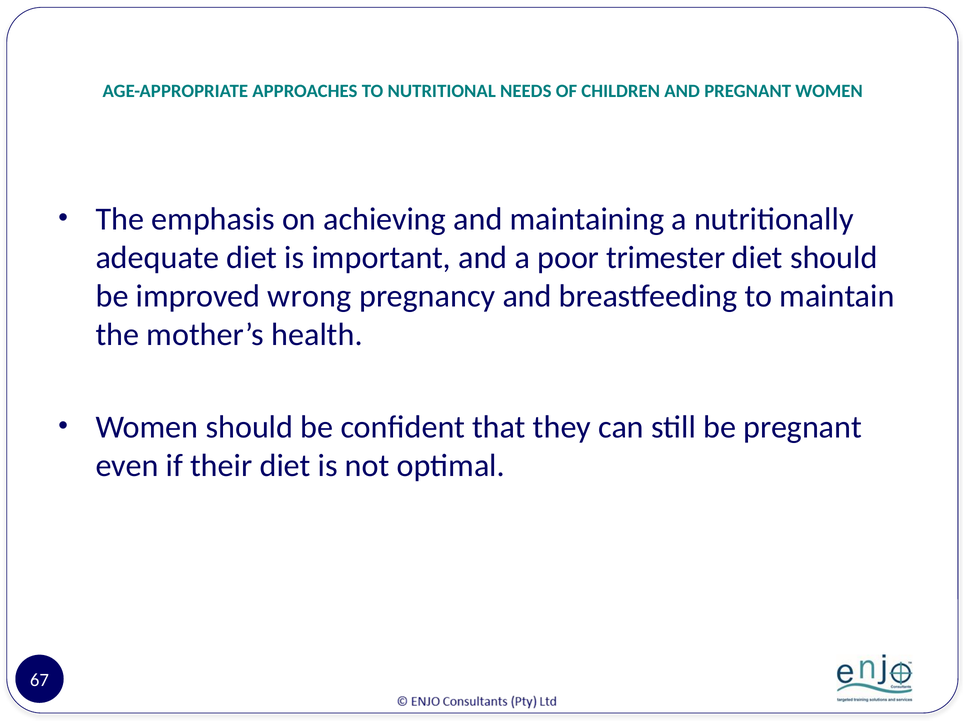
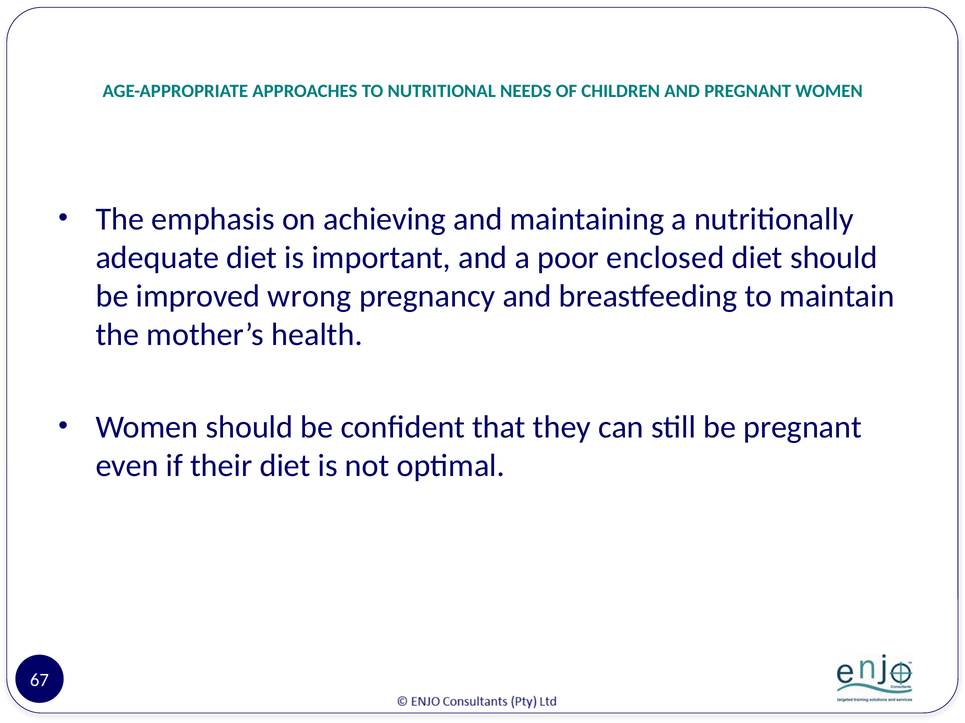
trimester: trimester -> enclosed
